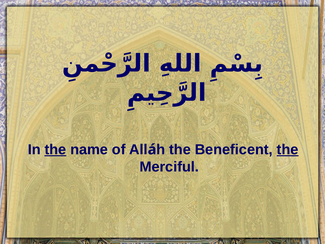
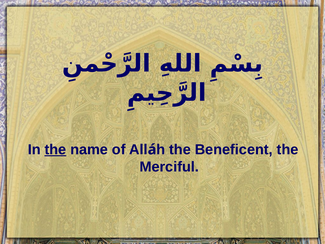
the at (288, 149) underline: present -> none
